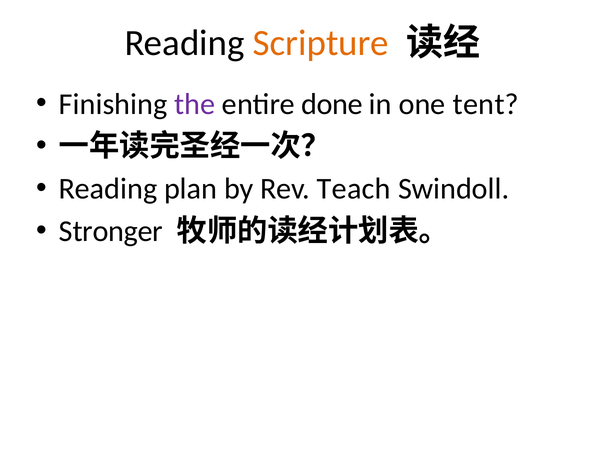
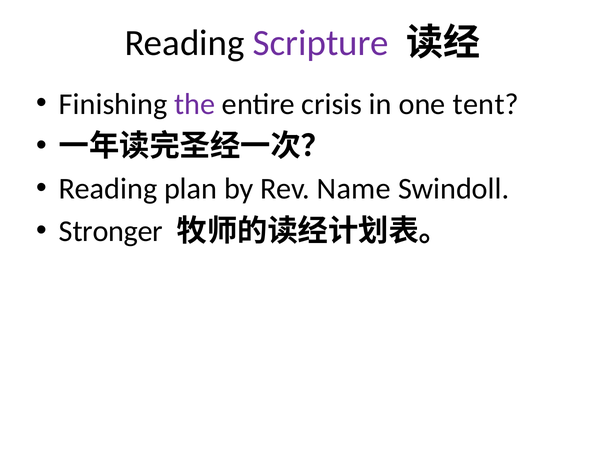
Scripture colour: orange -> purple
done: done -> crisis
Teach: Teach -> Name
